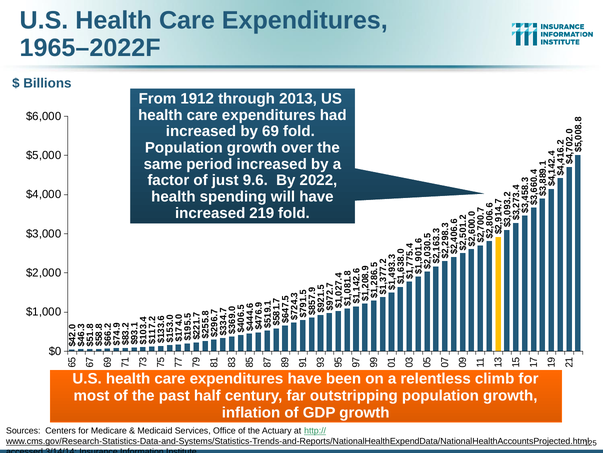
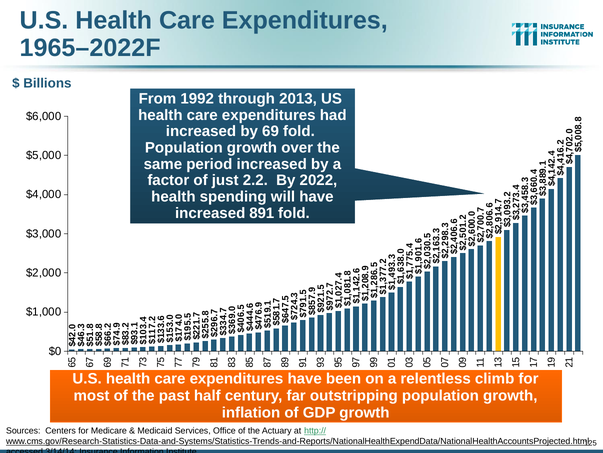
1912: 1912 -> 1992
9.6: 9.6 -> 2.2
219: 219 -> 891
